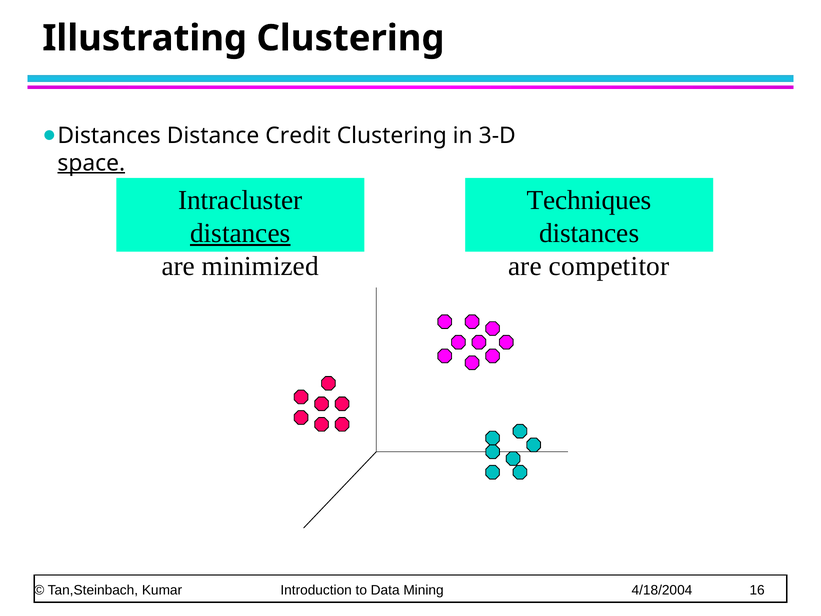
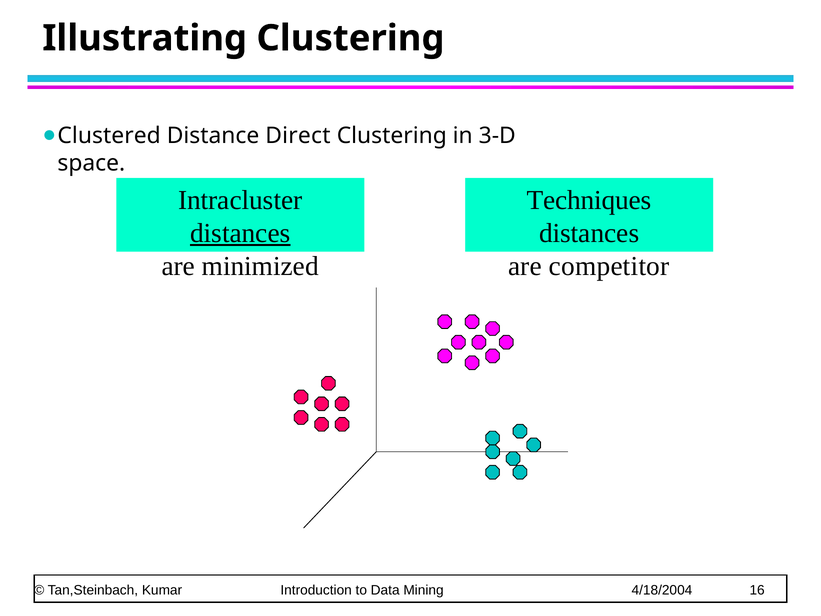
Distances at (109, 136): Distances -> Clustered
Credit: Credit -> Direct
space underline: present -> none
